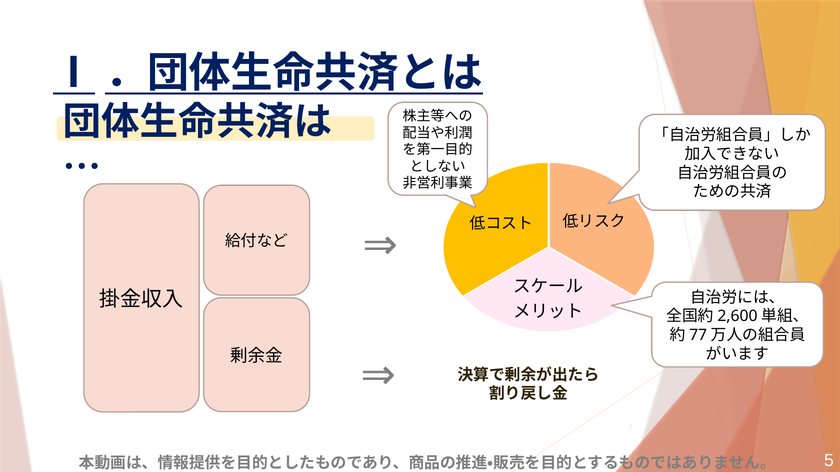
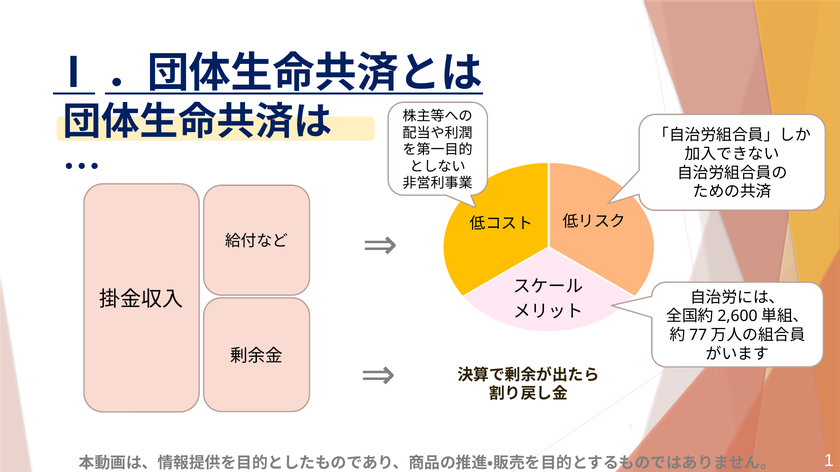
5: 5 -> 1
